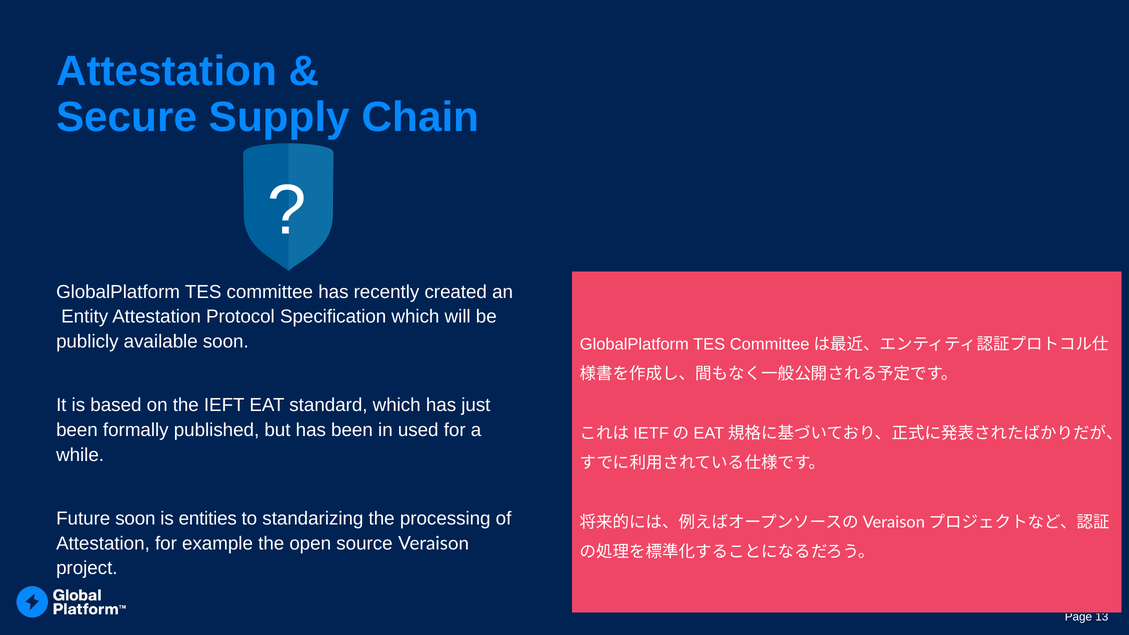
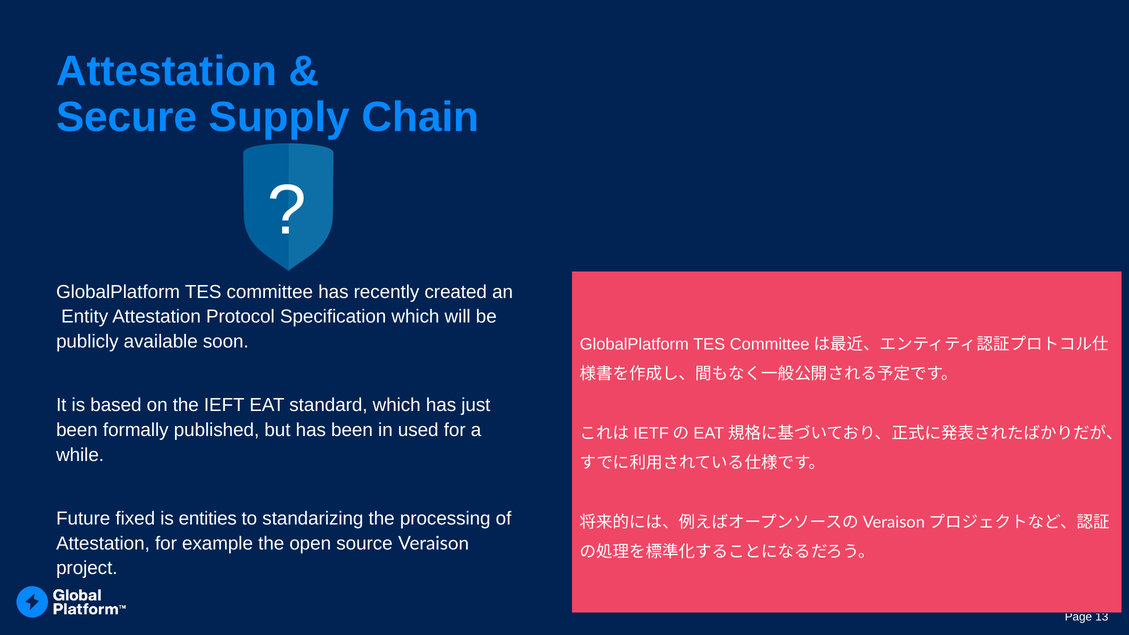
Future soon: soon -> fixed
